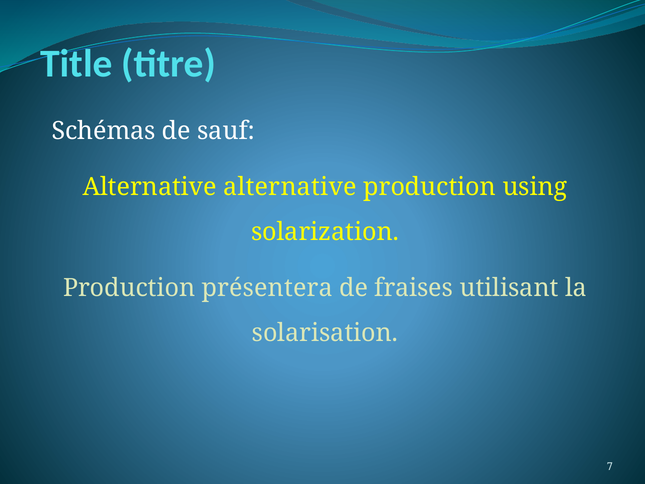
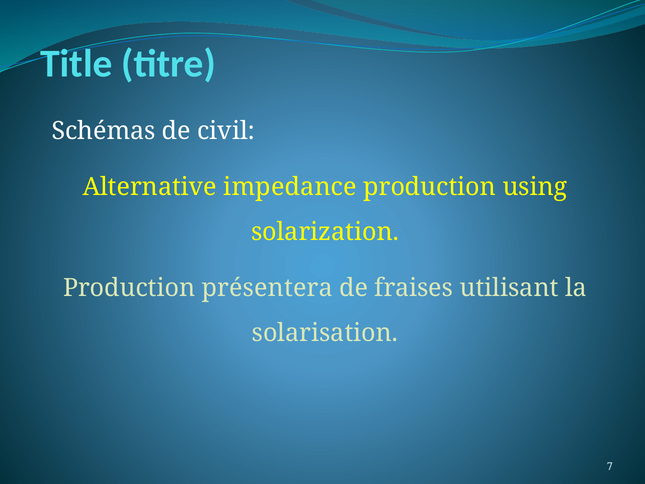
sauf: sauf -> civil
Alternative alternative: alternative -> impedance
